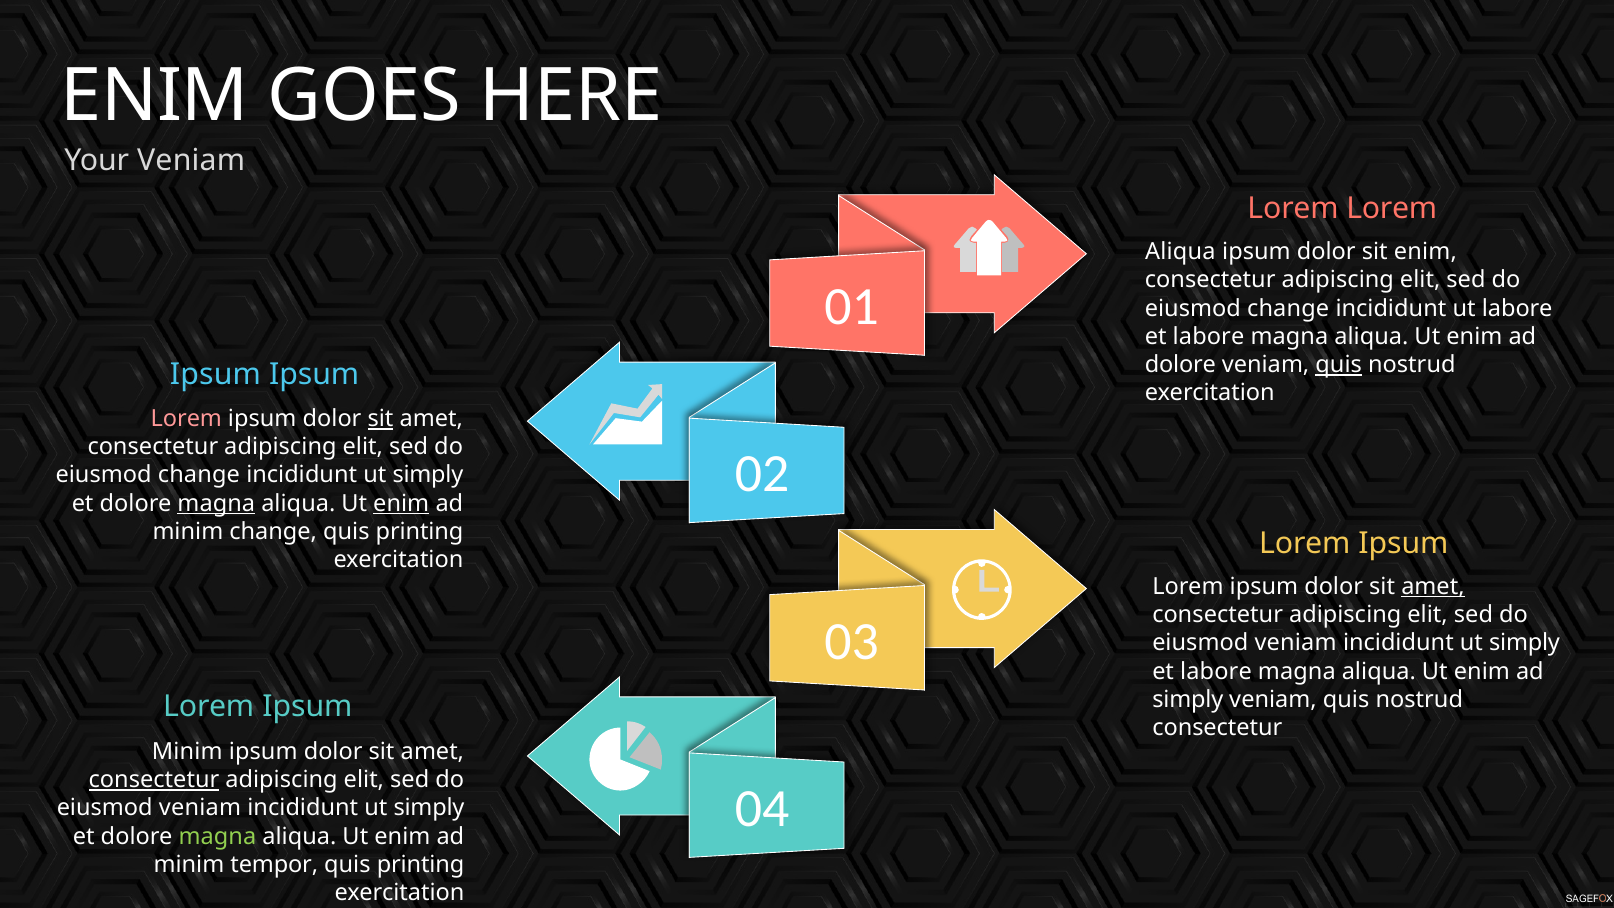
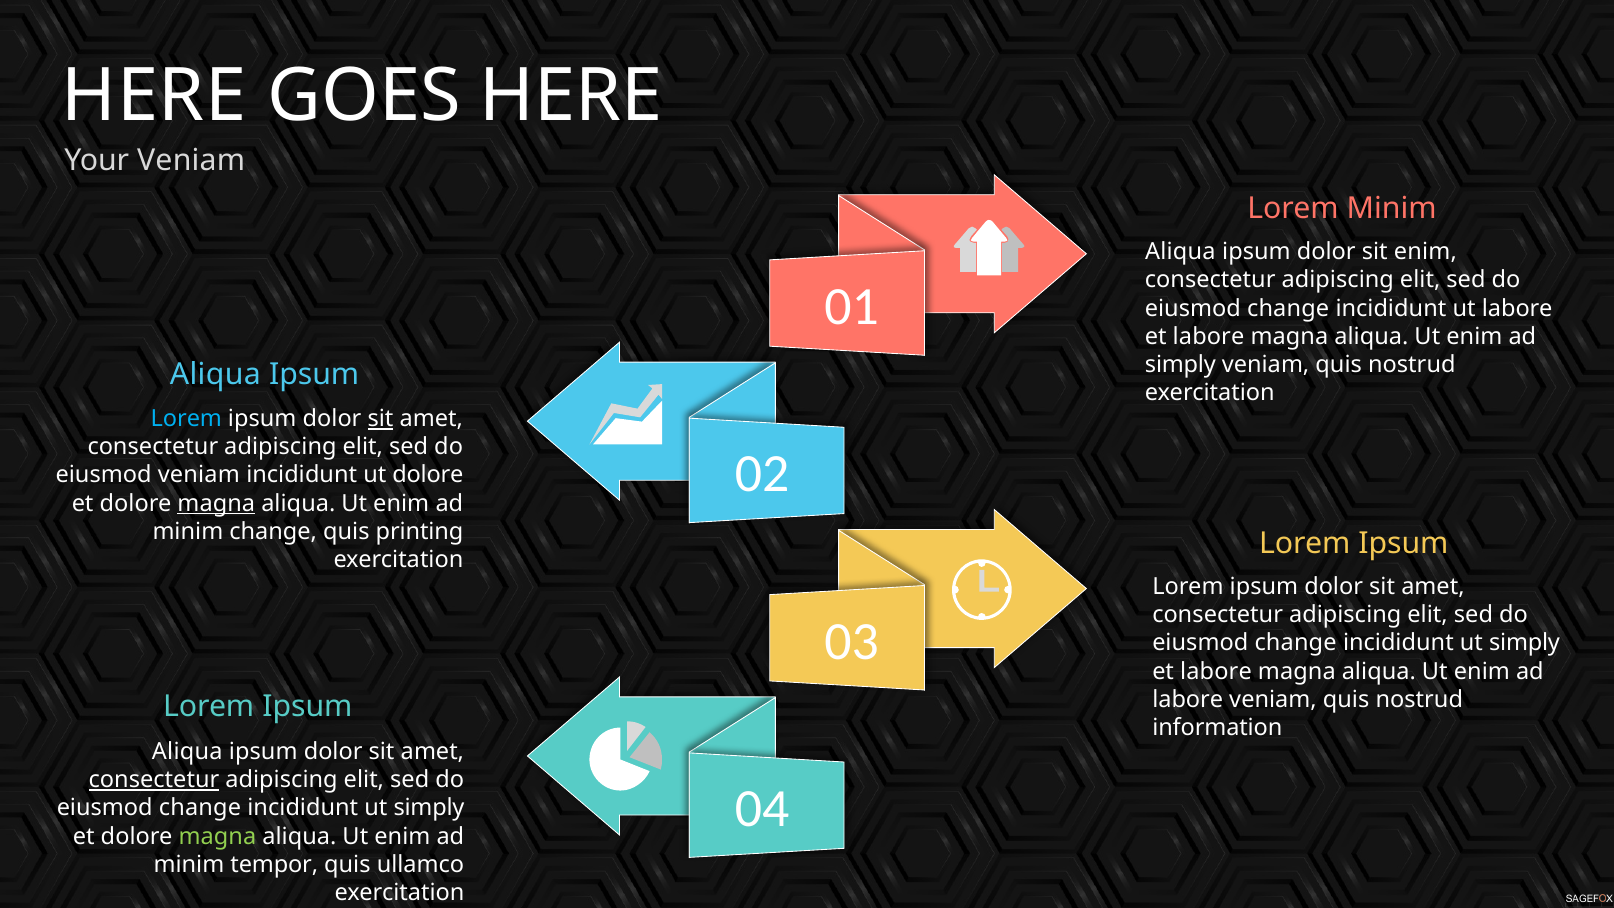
ENIM at (155, 96): ENIM -> HERE
Lorem at (1392, 208): Lorem -> Minim
dolore at (1180, 365): dolore -> simply
quis at (1339, 365) underline: present -> none
Ipsum at (215, 374): Ipsum -> Aliqua
Lorem at (186, 419) colour: pink -> light blue
change at (199, 475): change -> veniam
simply at (428, 475): simply -> dolore
enim at (401, 503) underline: present -> none
amet at (1433, 586) underline: present -> none
veniam at (1296, 643): veniam -> change
simply at (1188, 699): simply -> labore
consectetur at (1217, 728): consectetur -> information
Minim at (187, 751): Minim -> Aliqua
veniam at (200, 808): veniam -> change
printing at (421, 864): printing -> ullamco
